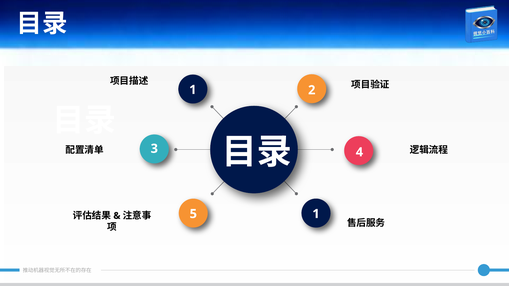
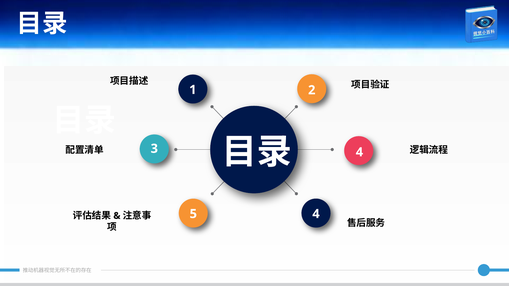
5 1: 1 -> 4
